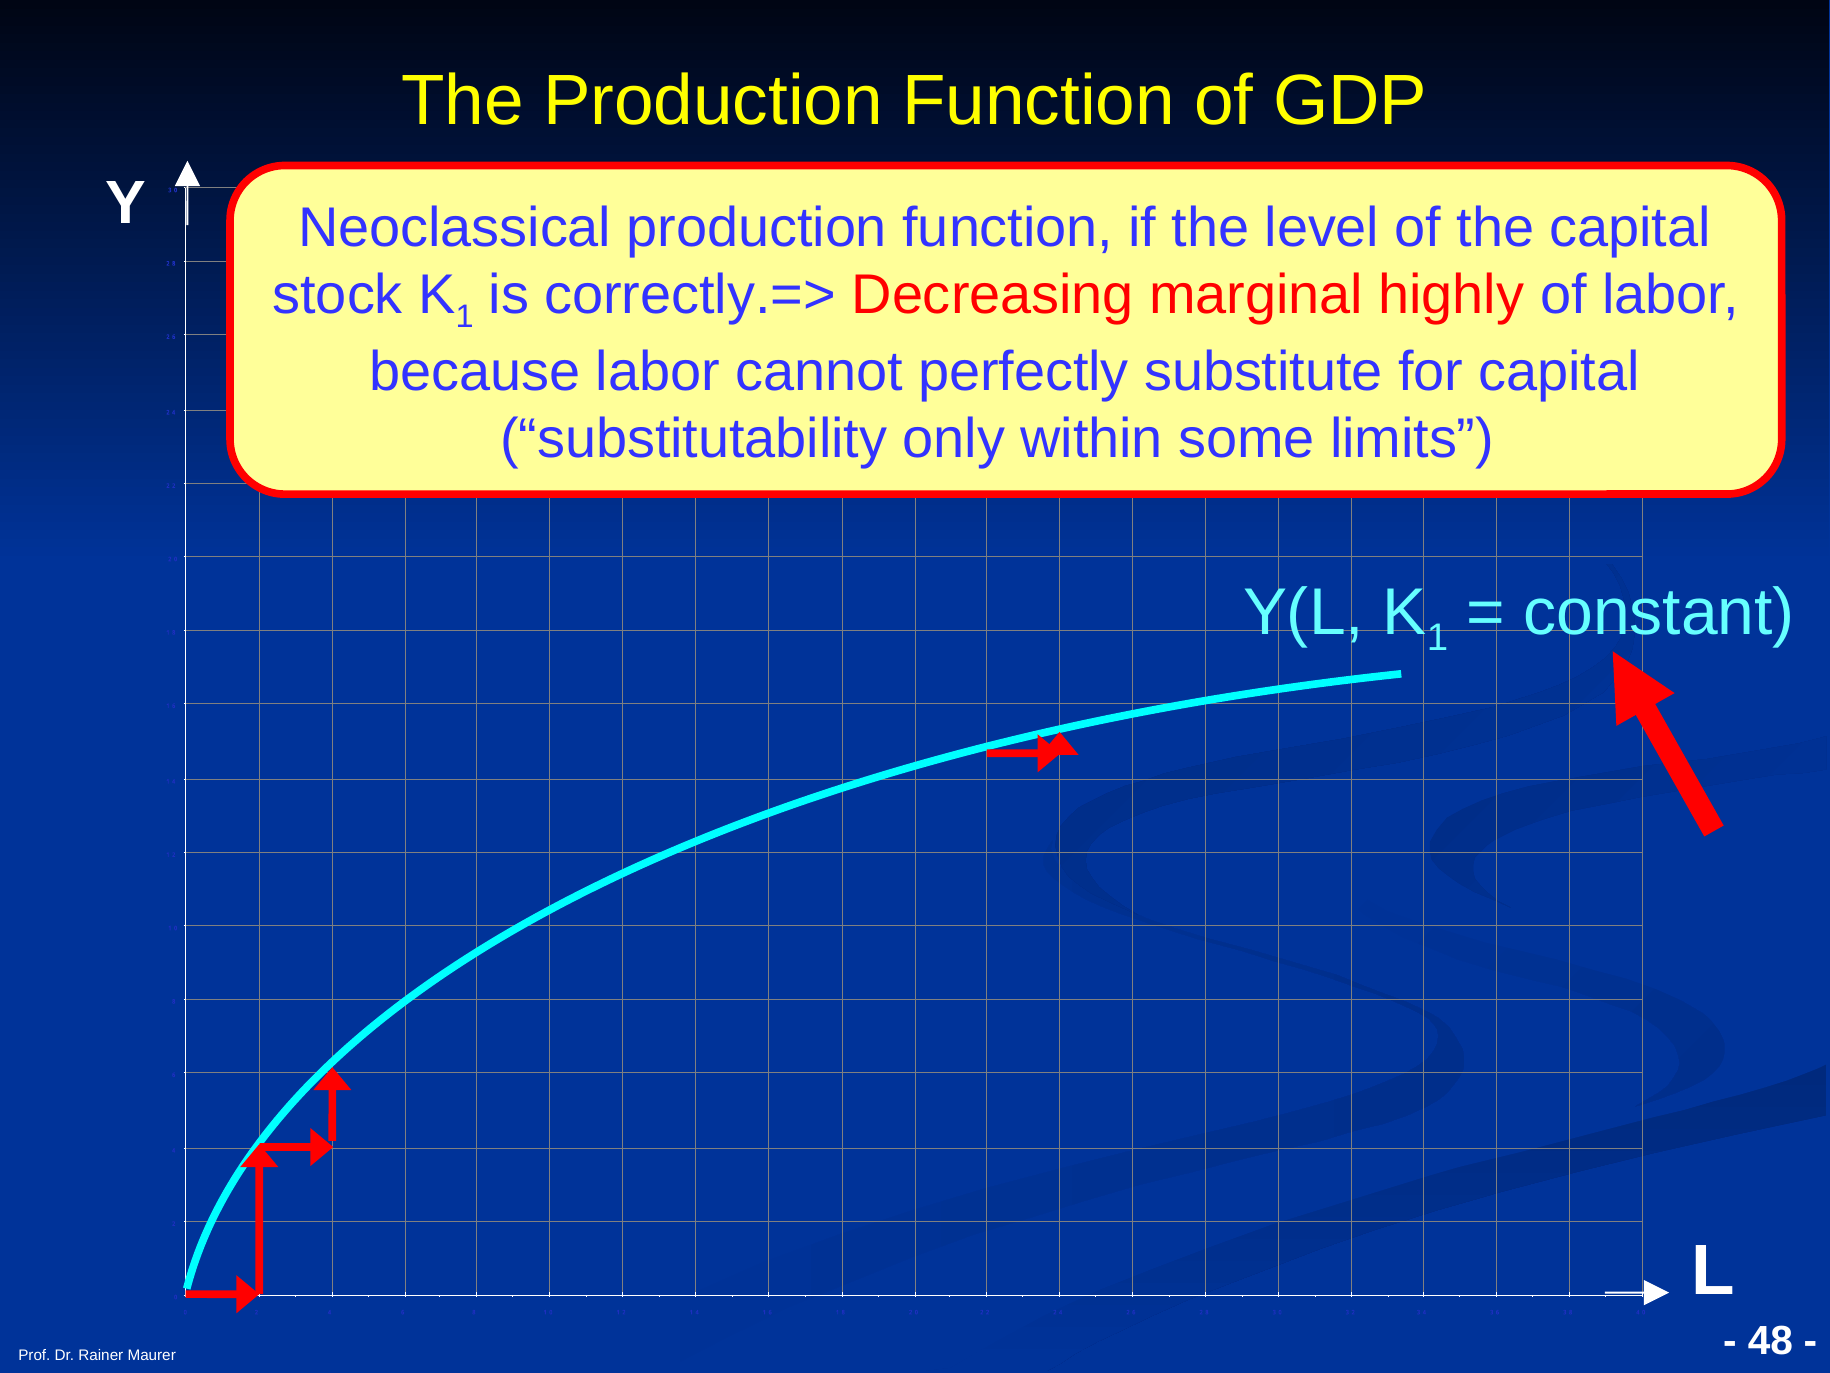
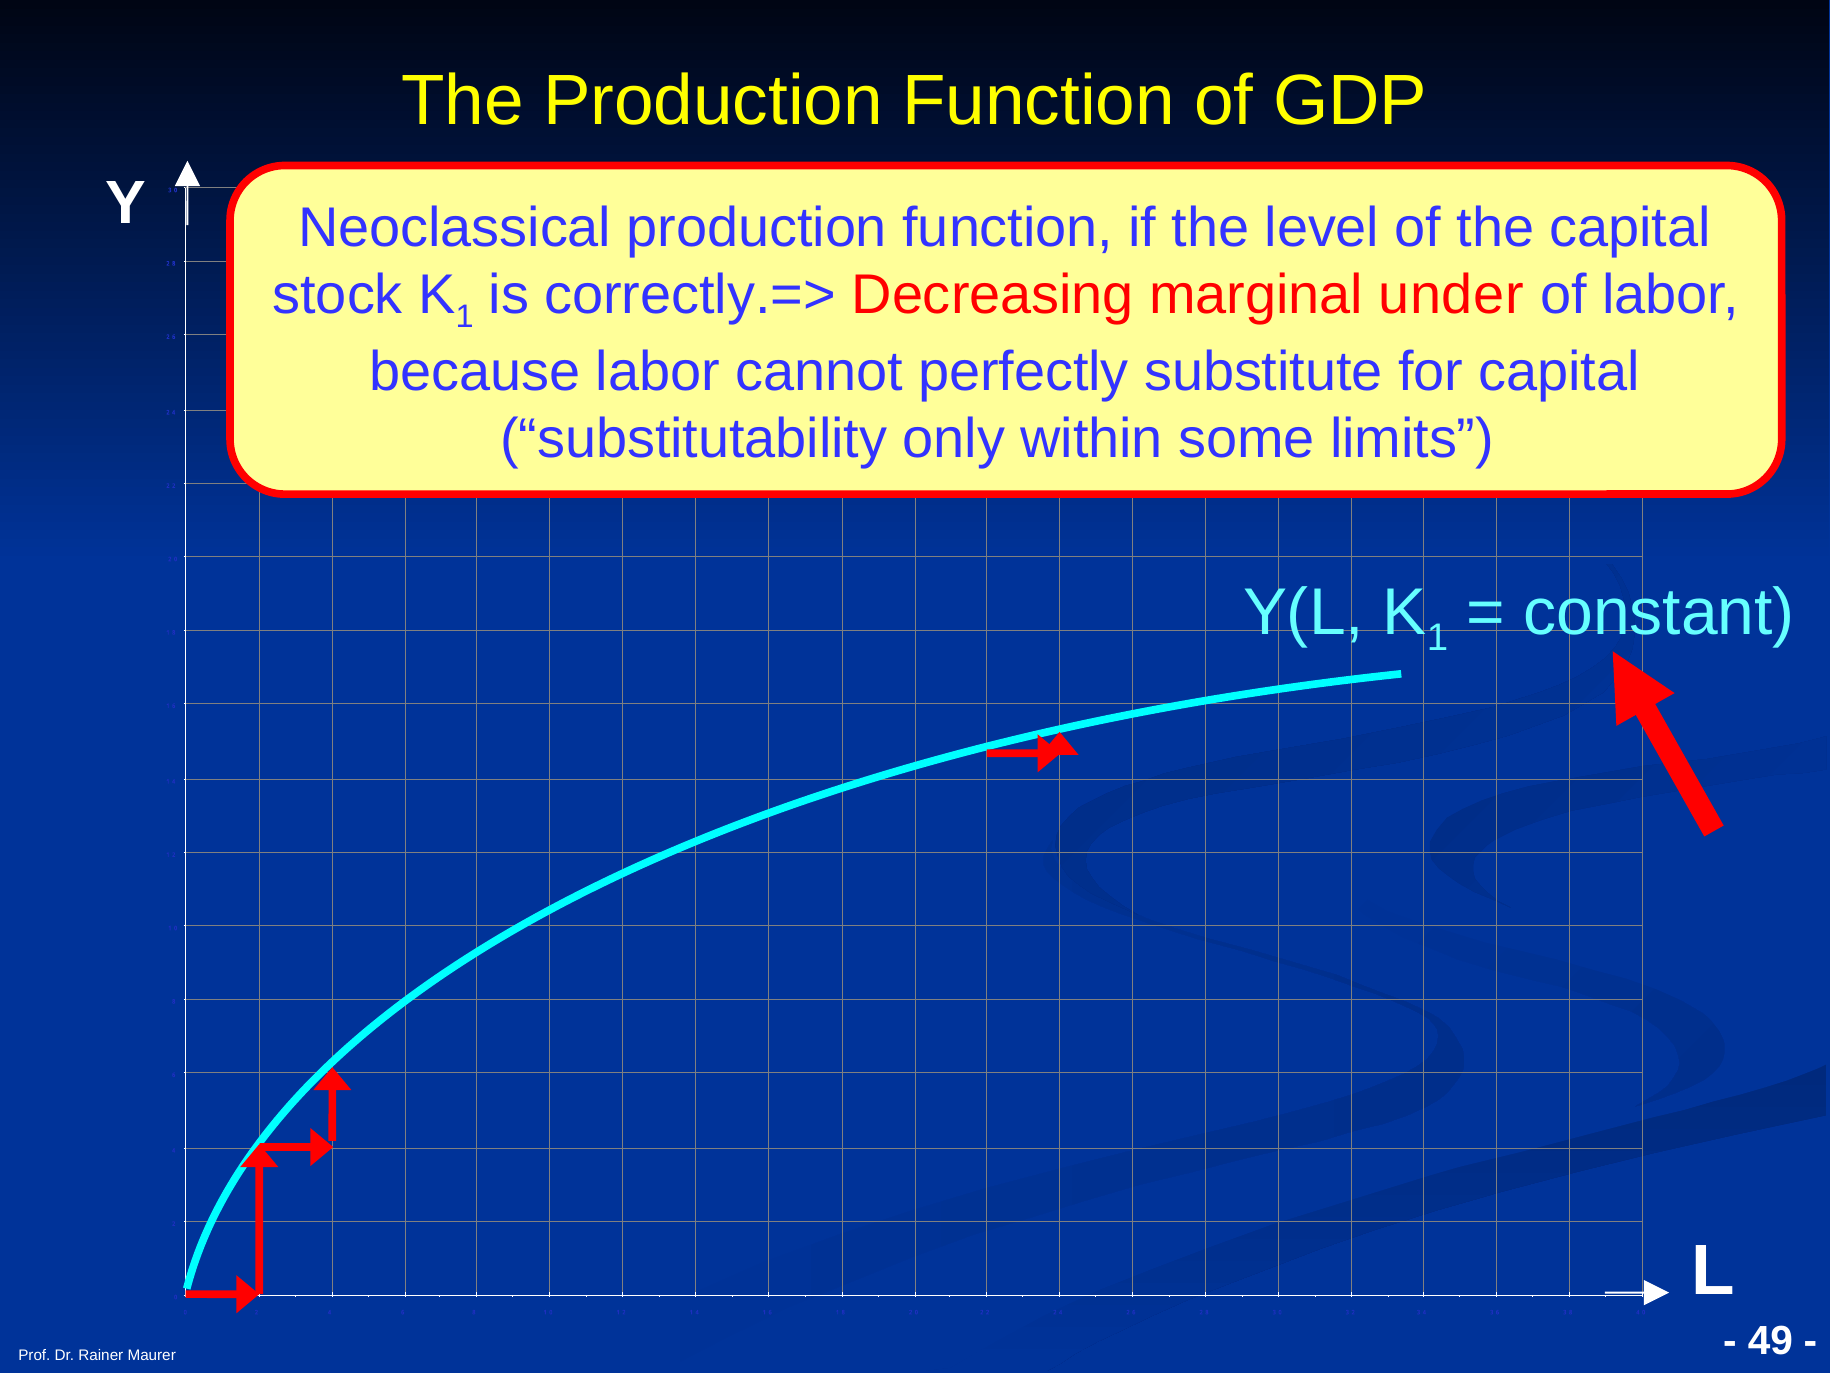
highly: highly -> under
48: 48 -> 49
